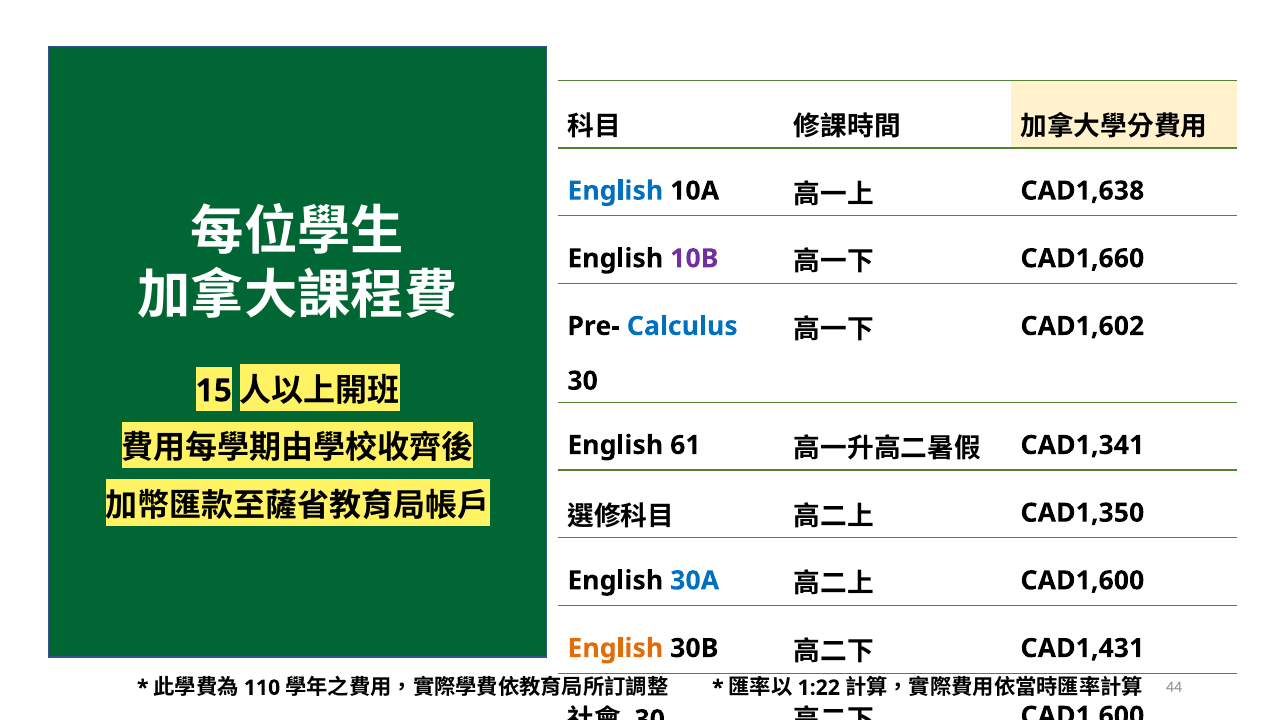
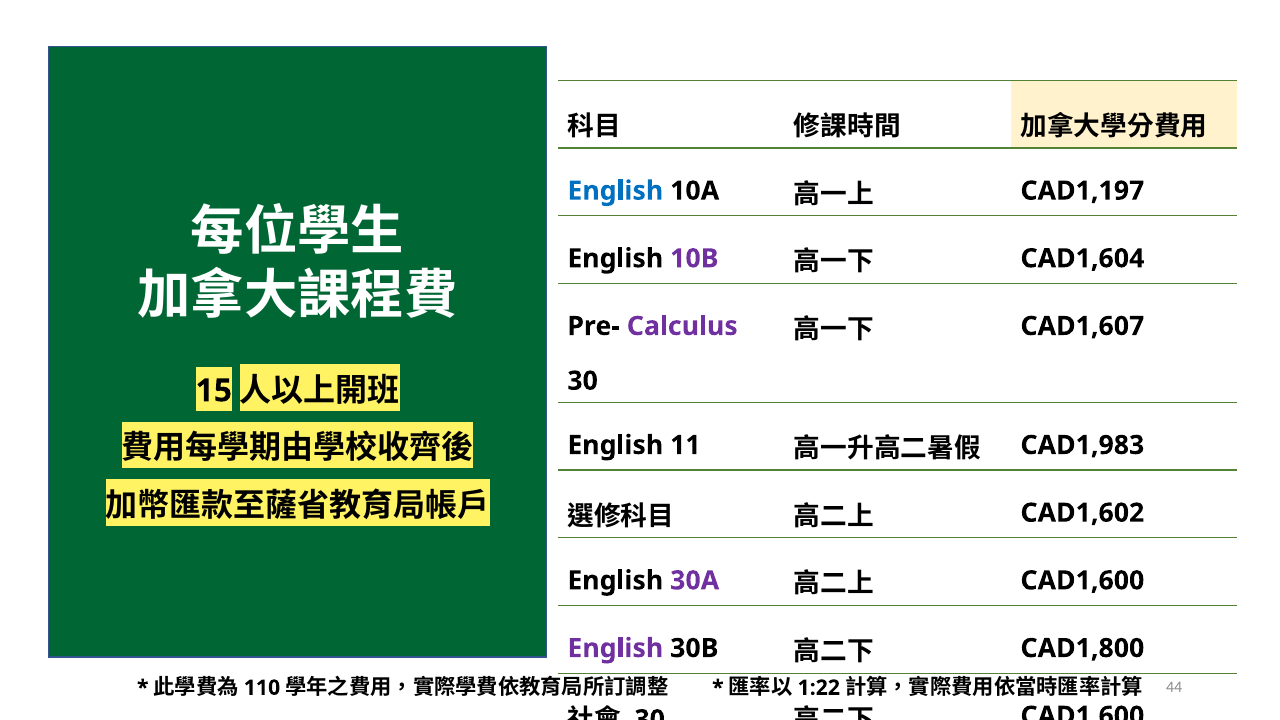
CAD1,638: CAD1,638 -> CAD1,197
CAD1,660: CAD1,660 -> CAD1,604
CAD1,602: CAD1,602 -> CAD1,607
Calculus colour: blue -> purple
61: 61 -> 11
CAD1,341: CAD1,341 -> CAD1,983
CAD1,350: CAD1,350 -> CAD1,602
30A colour: blue -> purple
English at (615, 648) colour: orange -> purple
CAD1,431: CAD1,431 -> CAD1,800
